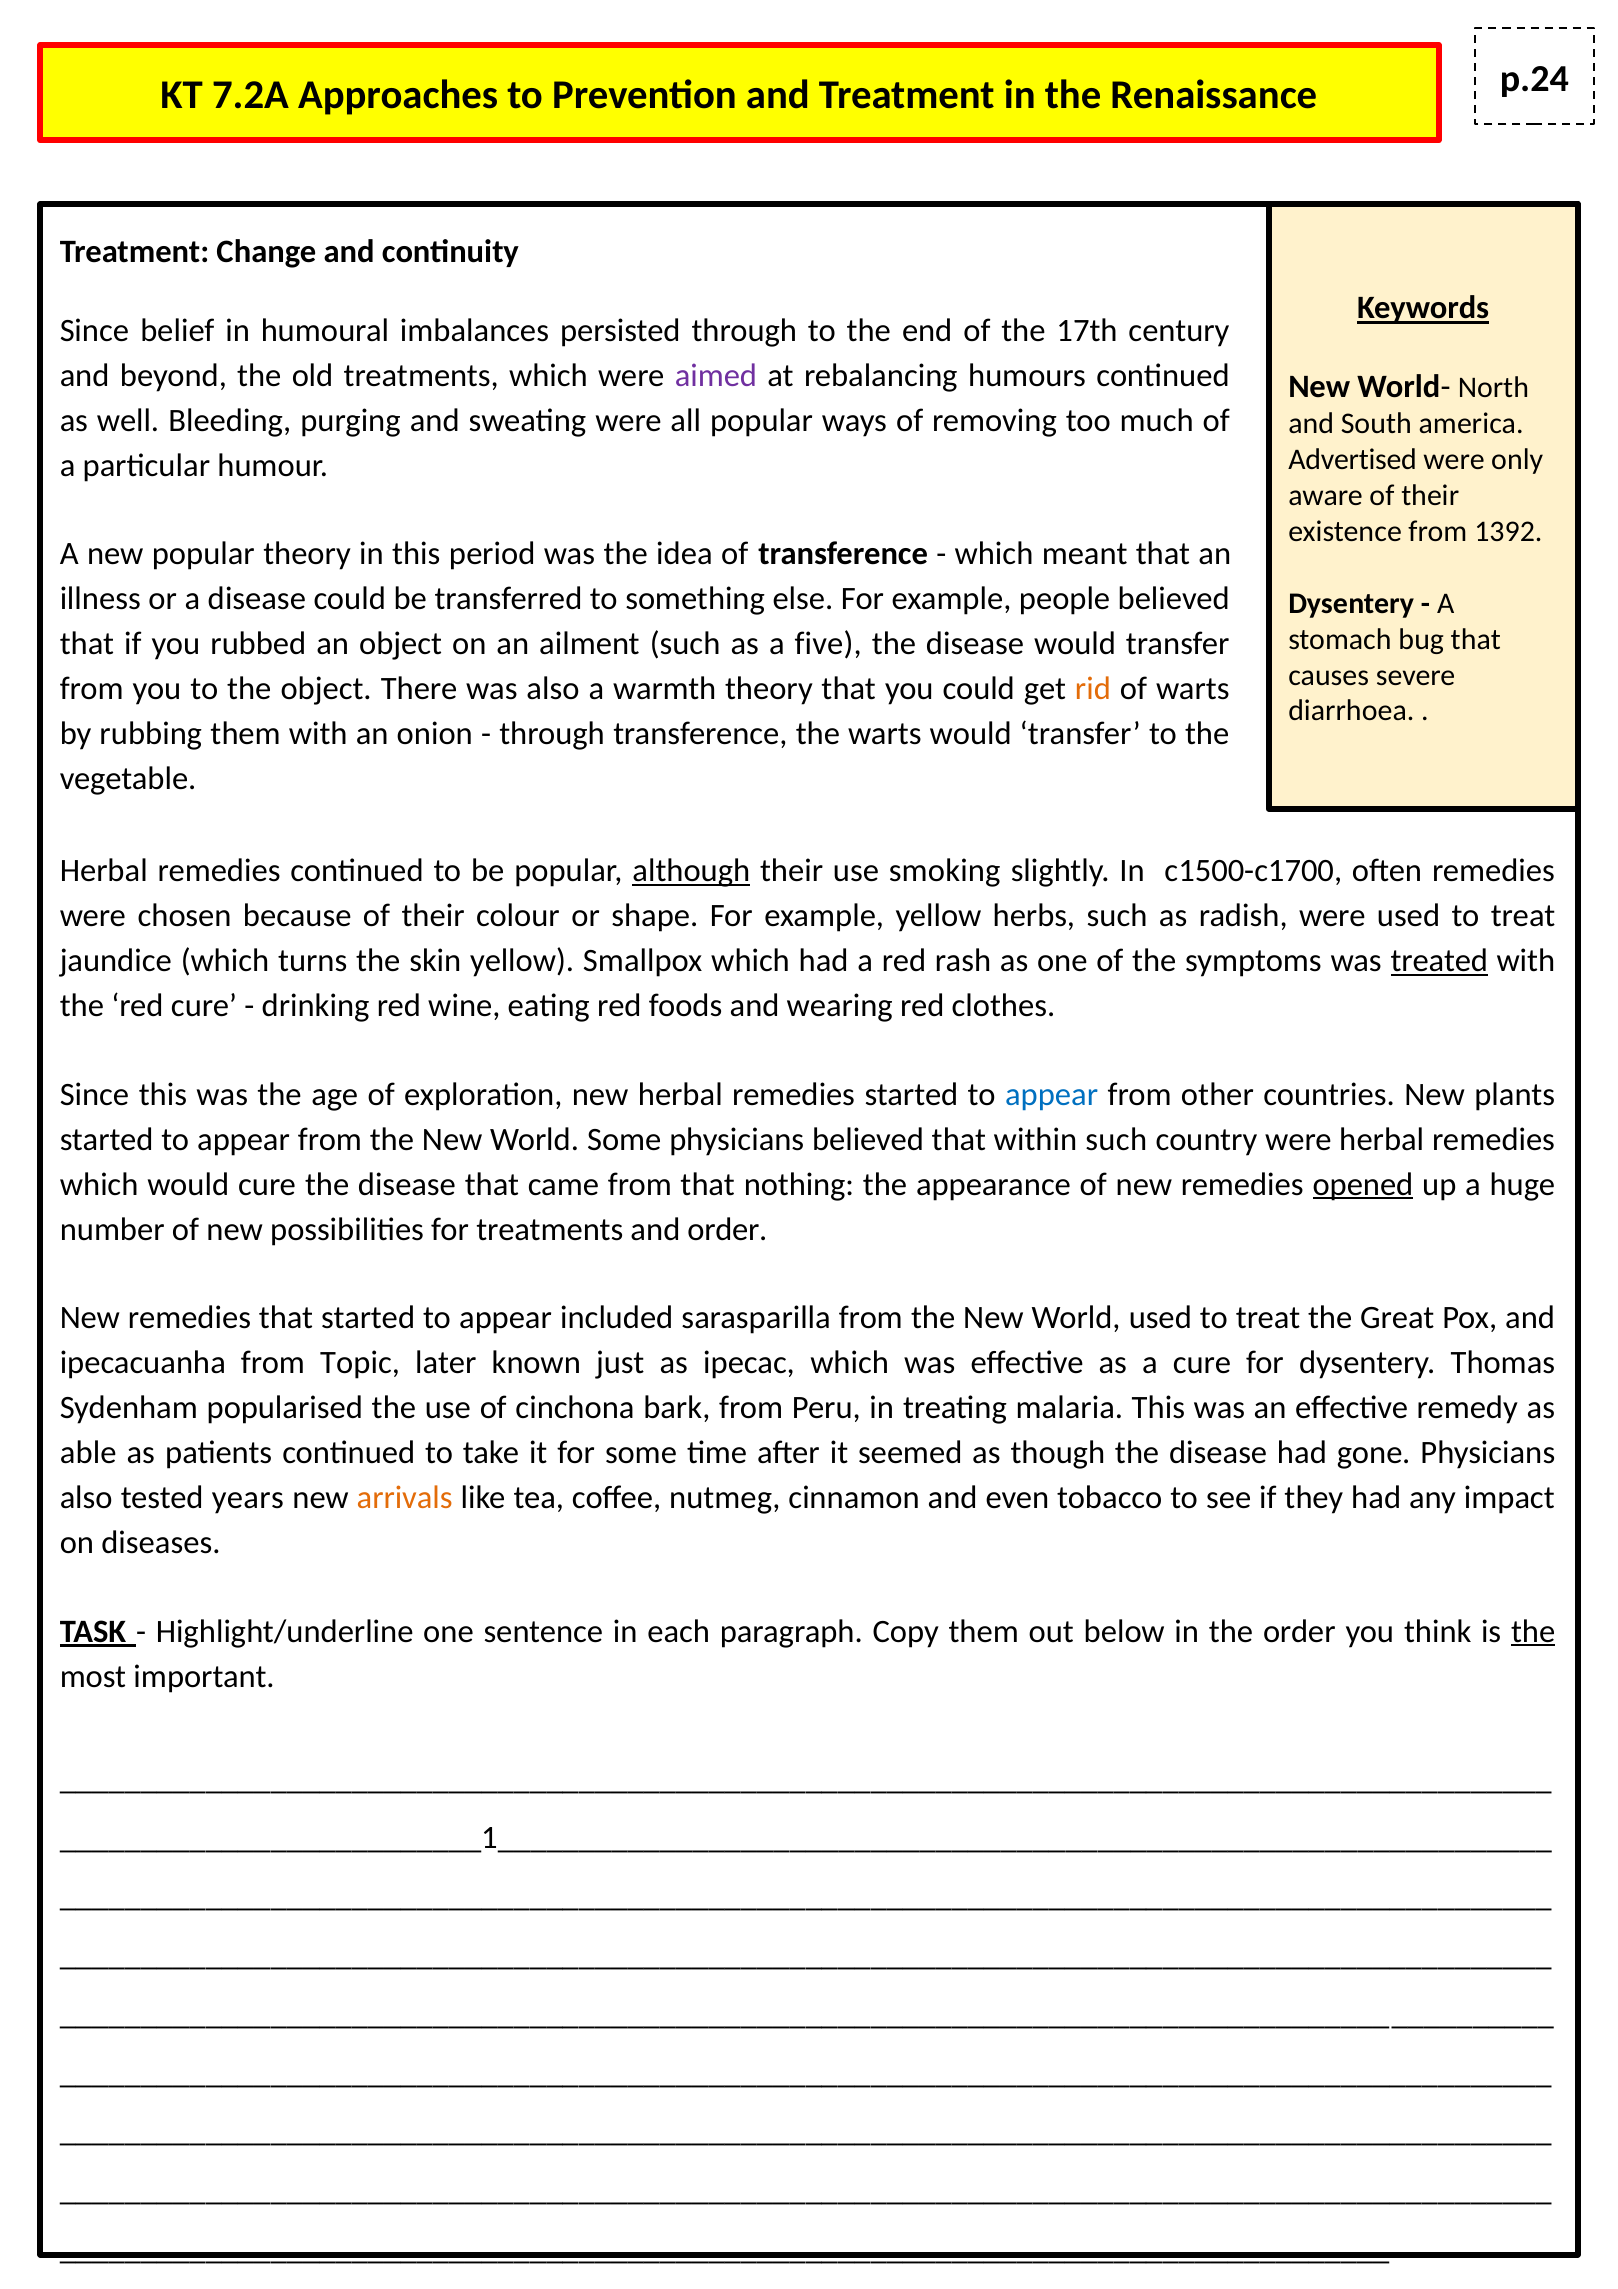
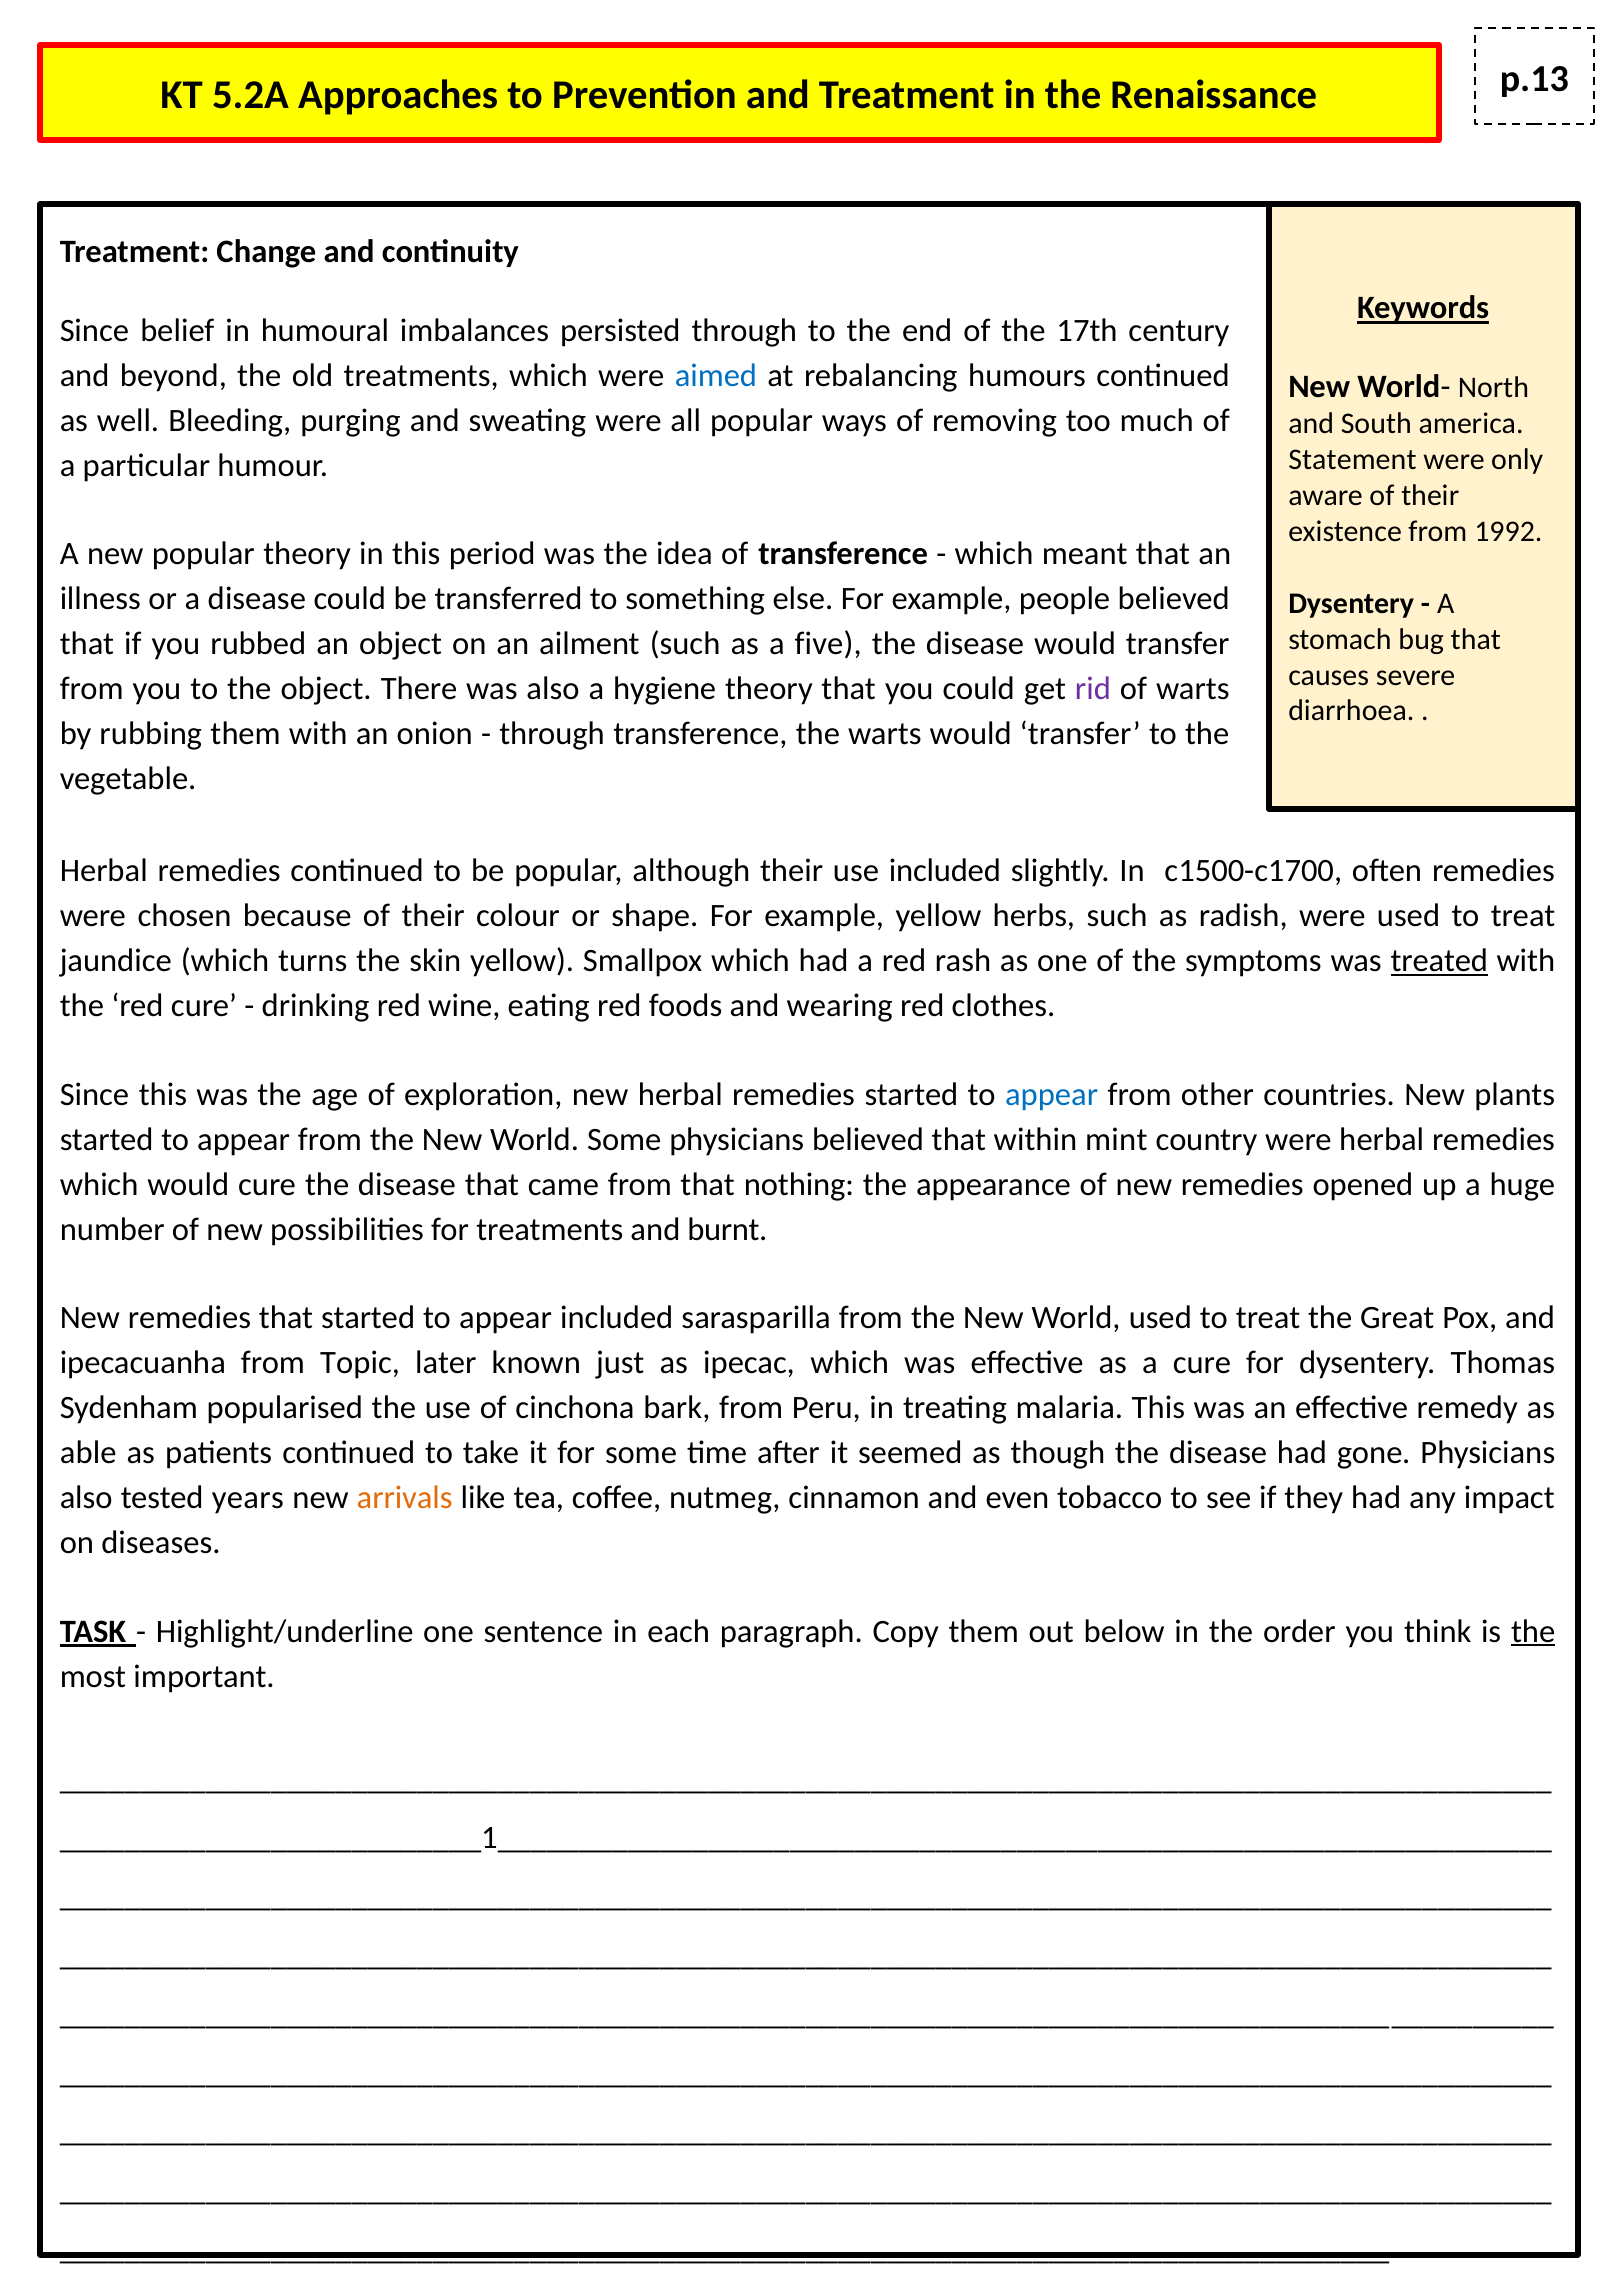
p.24: p.24 -> p.13
7.2A: 7.2A -> 5.2A
aimed colour: purple -> blue
Advertised: Advertised -> Statement
1392: 1392 -> 1992
warmth: warmth -> hygiene
rid colour: orange -> purple
although underline: present -> none
use smoking: smoking -> included
within such: such -> mint
opened underline: present -> none
and order: order -> burnt
